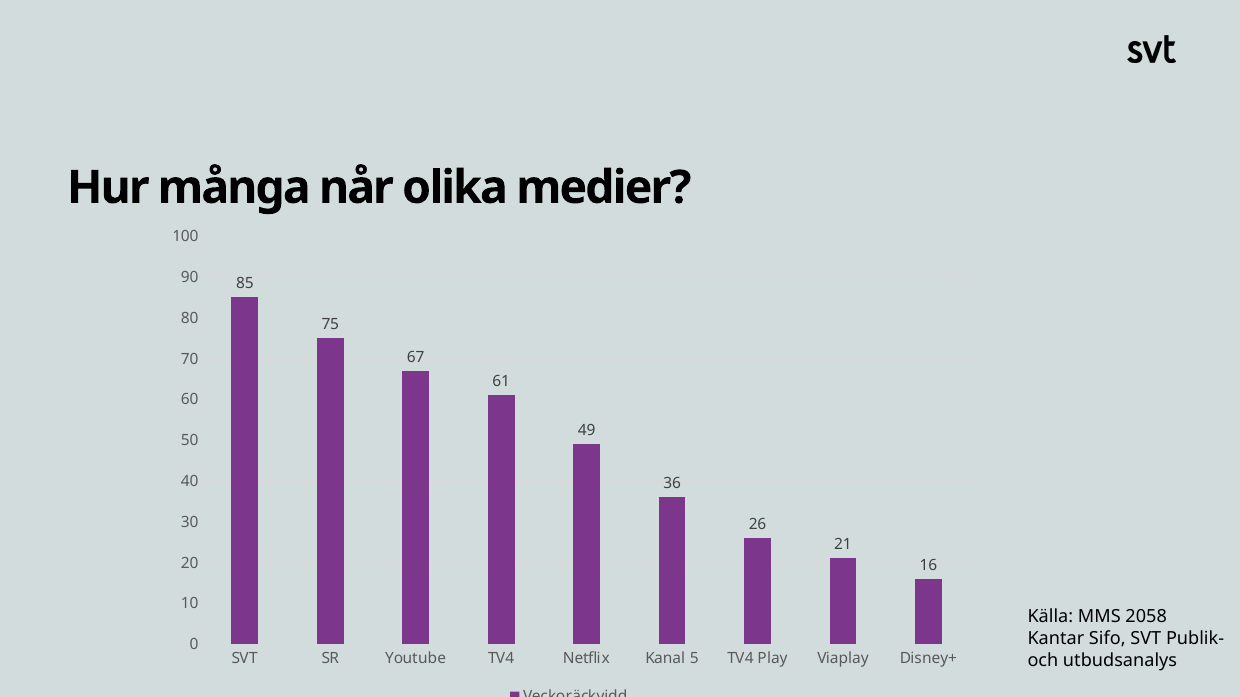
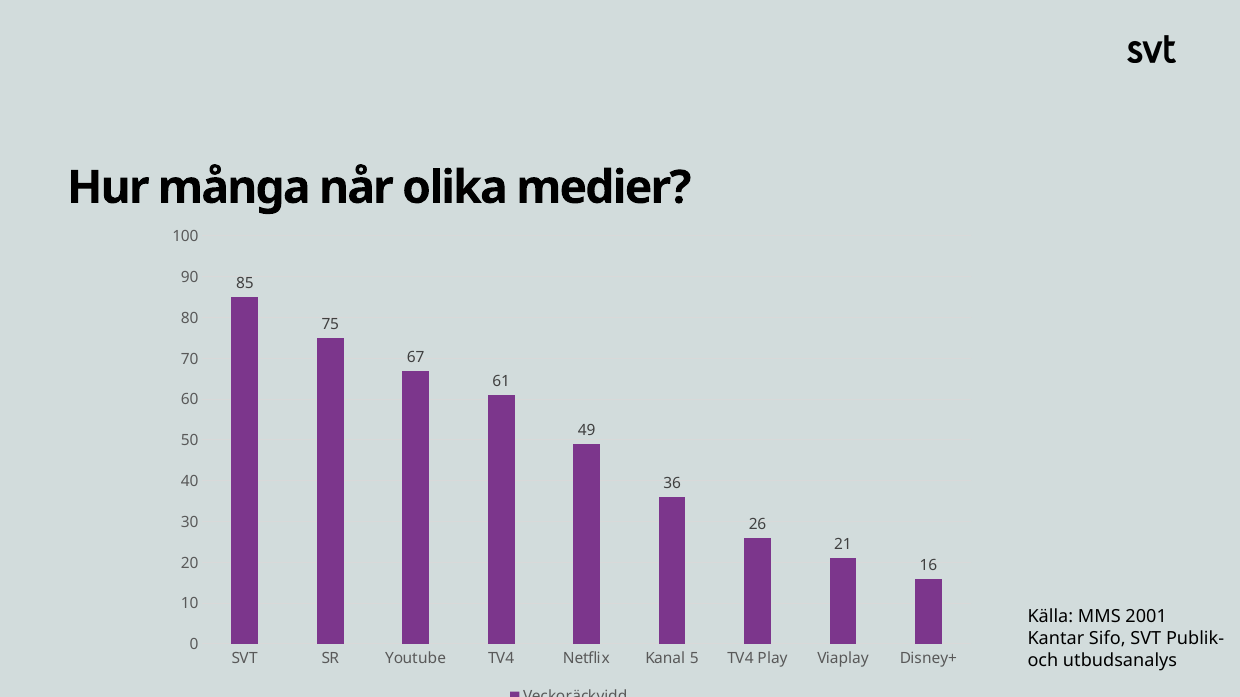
2058: 2058 -> 2001
